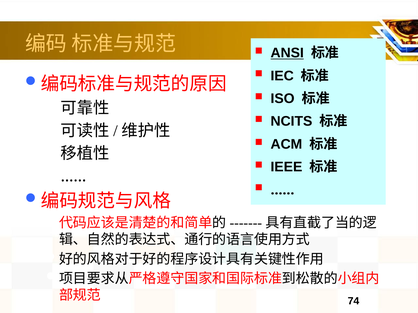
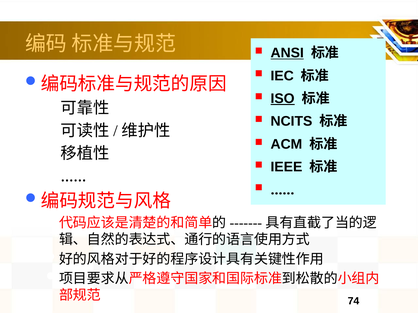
ISO underline: none -> present
